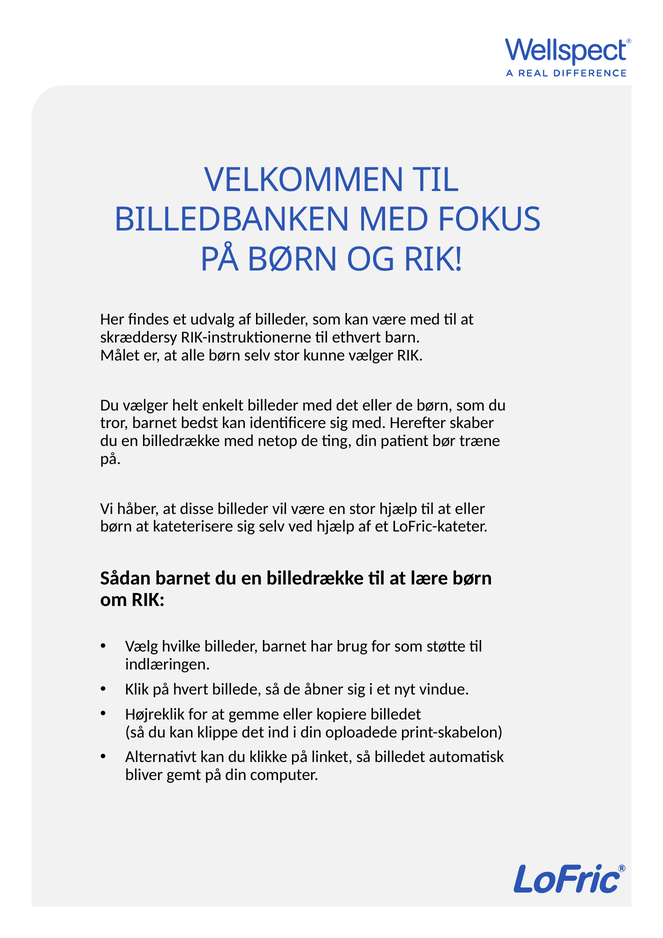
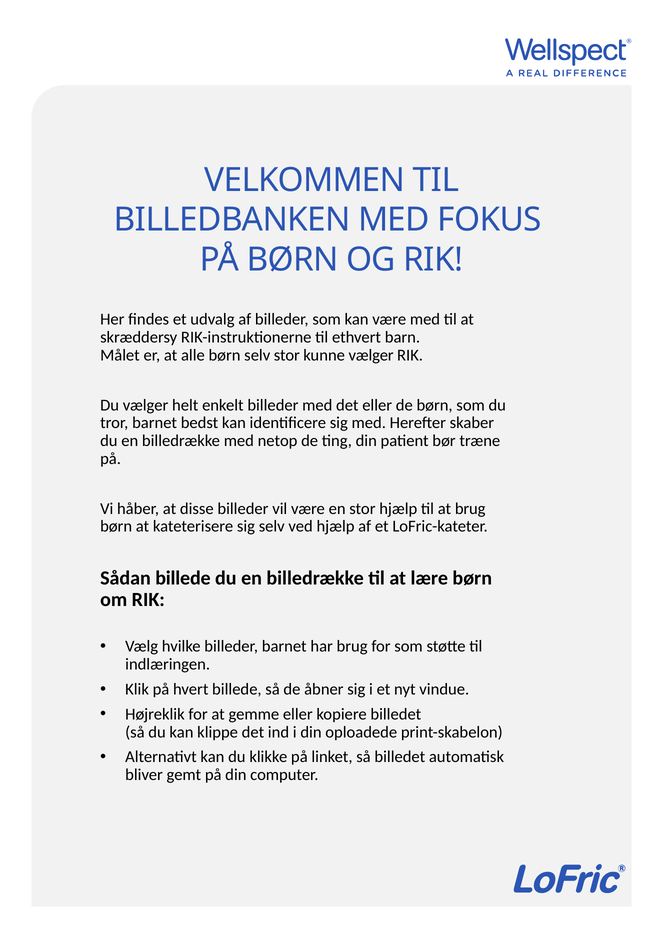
at eller: eller -> brug
Sådan barnet: barnet -> billede
